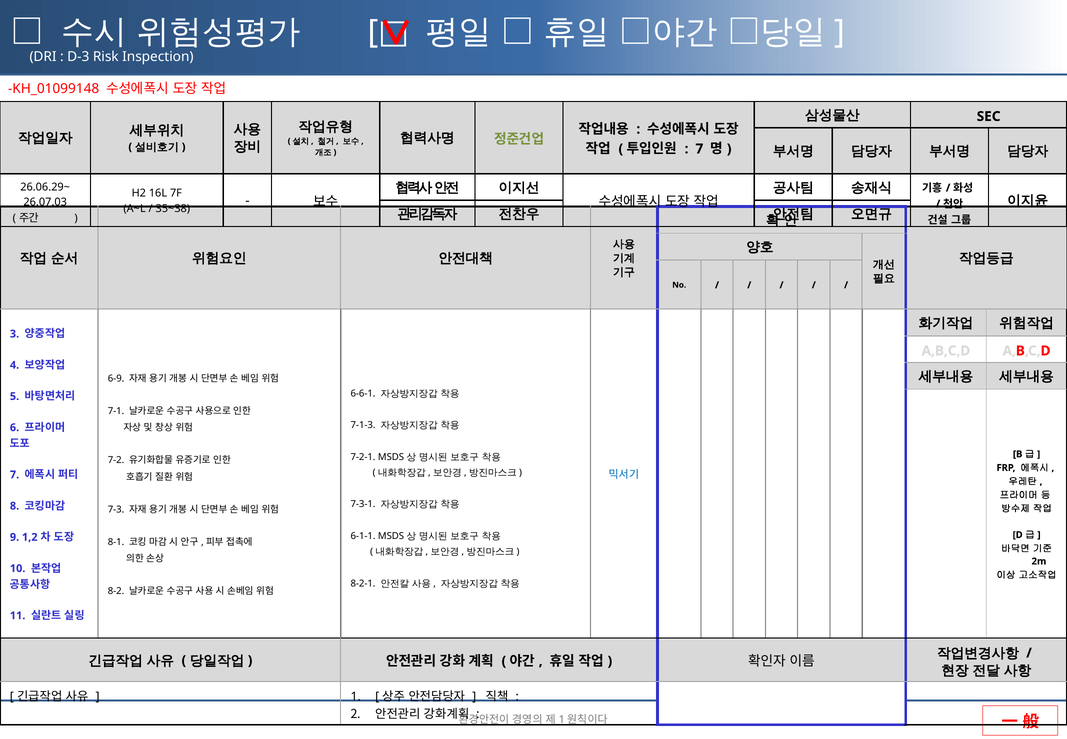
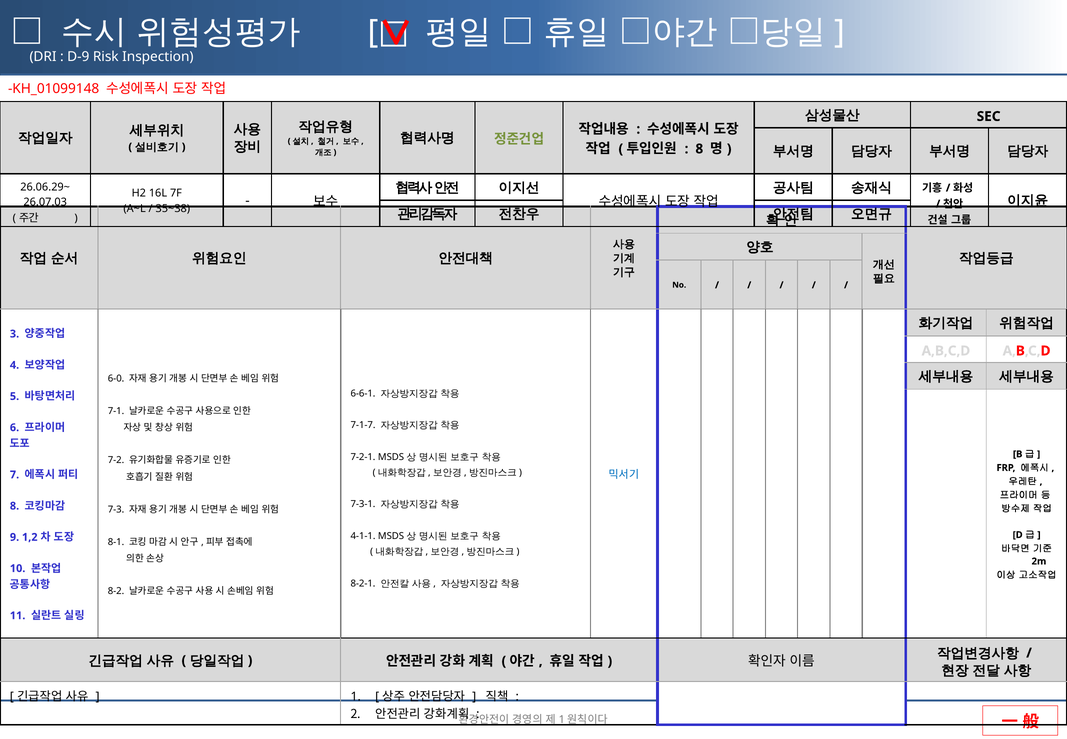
D-3: D-3 -> D-9
7 at (699, 149): 7 -> 8
6-9: 6-9 -> 6-0
7-1-3: 7-1-3 -> 7-1-7
6-1-1: 6-1-1 -> 4-1-1
